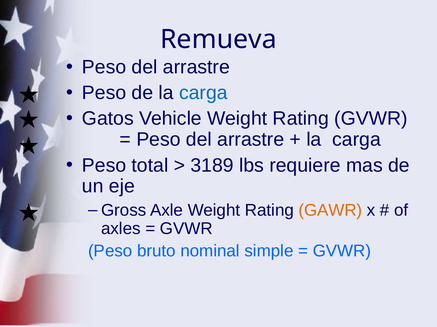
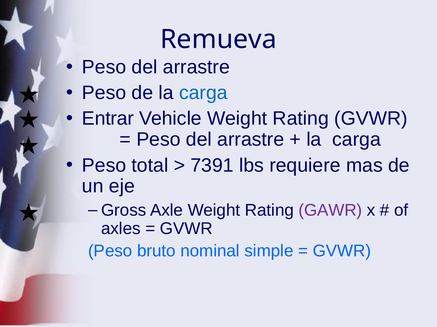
Gatos: Gatos -> Entrar
3189: 3189 -> 7391
GAWR colour: orange -> purple
